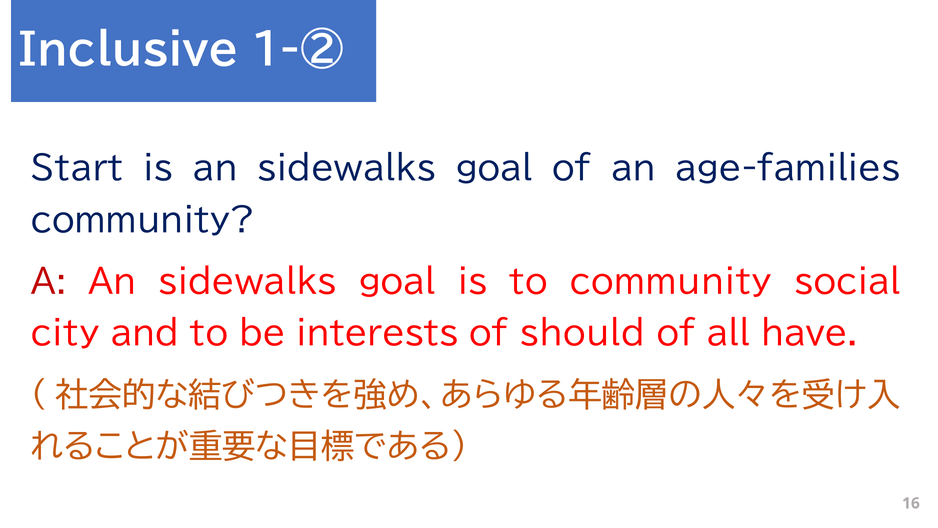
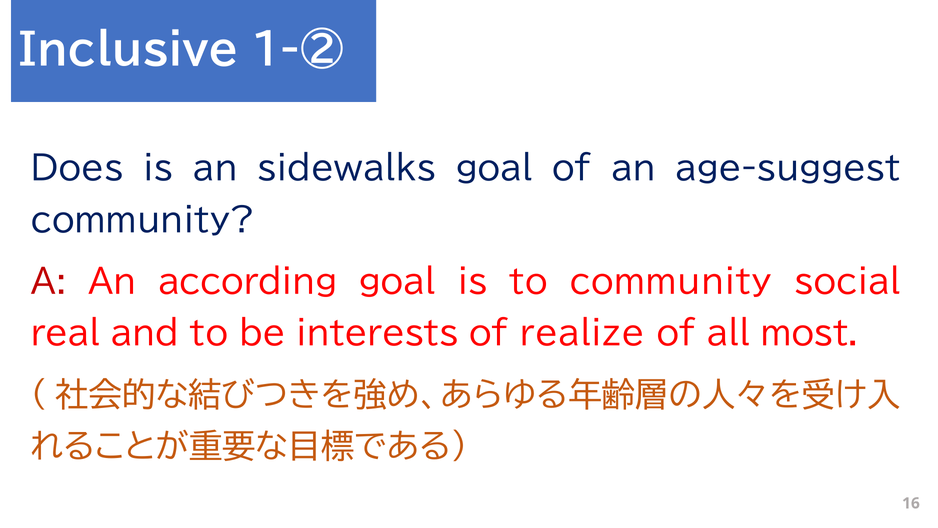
Start: Start -> Does
age-families: age-families -> age-suggest
A An sidewalks: sidewalks -> according
city: city -> real
should: should -> realize
have: have -> most
